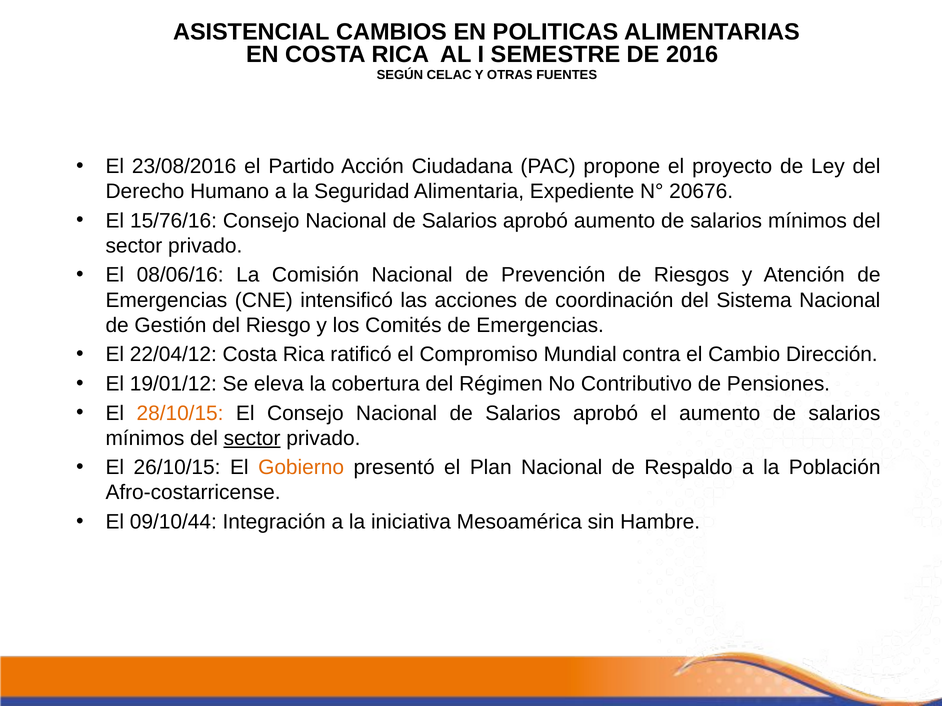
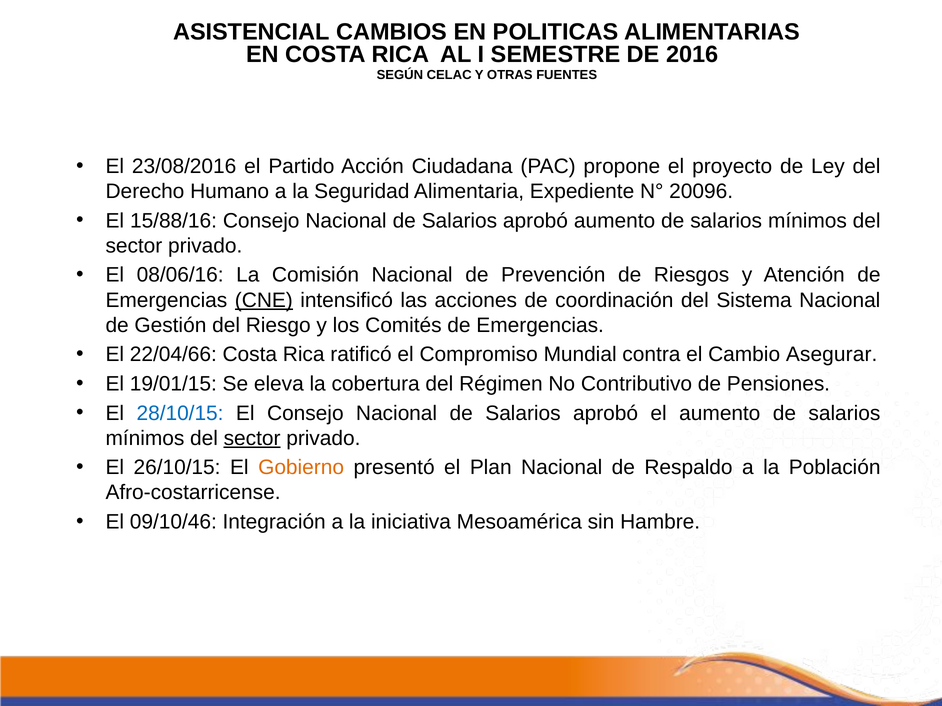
20676: 20676 -> 20096
15/76/16: 15/76/16 -> 15/88/16
CNE underline: none -> present
22/04/12: 22/04/12 -> 22/04/66
Dirección: Dirección -> Asegurar
19/01/12: 19/01/12 -> 19/01/15
28/10/15 colour: orange -> blue
09/10/44: 09/10/44 -> 09/10/46
